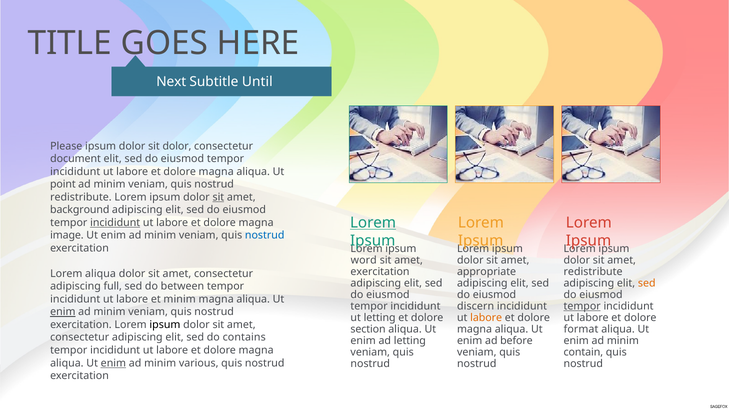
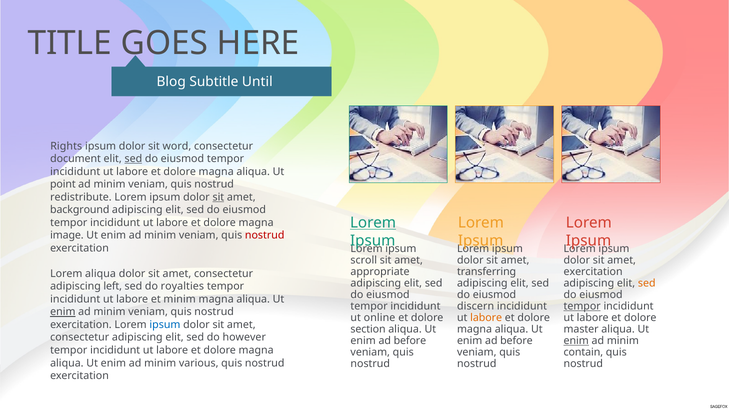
Next: Next -> Blog
Please: Please -> Rights
sit dolor: dolor -> word
sed at (133, 159) underline: none -> present
incididunt at (115, 223) underline: present -> none
nostrud at (265, 235) colour: blue -> red
word: word -> scroll
exercitation at (380, 272): exercitation -> appropriate
appropriate: appropriate -> transferring
redistribute at (593, 272): redistribute -> exercitation
full: full -> left
between: between -> royalties
ut letting: letting -> online
ipsum at (165, 325) colour: black -> blue
format: format -> master
contains: contains -> however
letting at (410, 341): letting -> before
enim at (576, 341) underline: none -> present
enim at (113, 363) underline: present -> none
